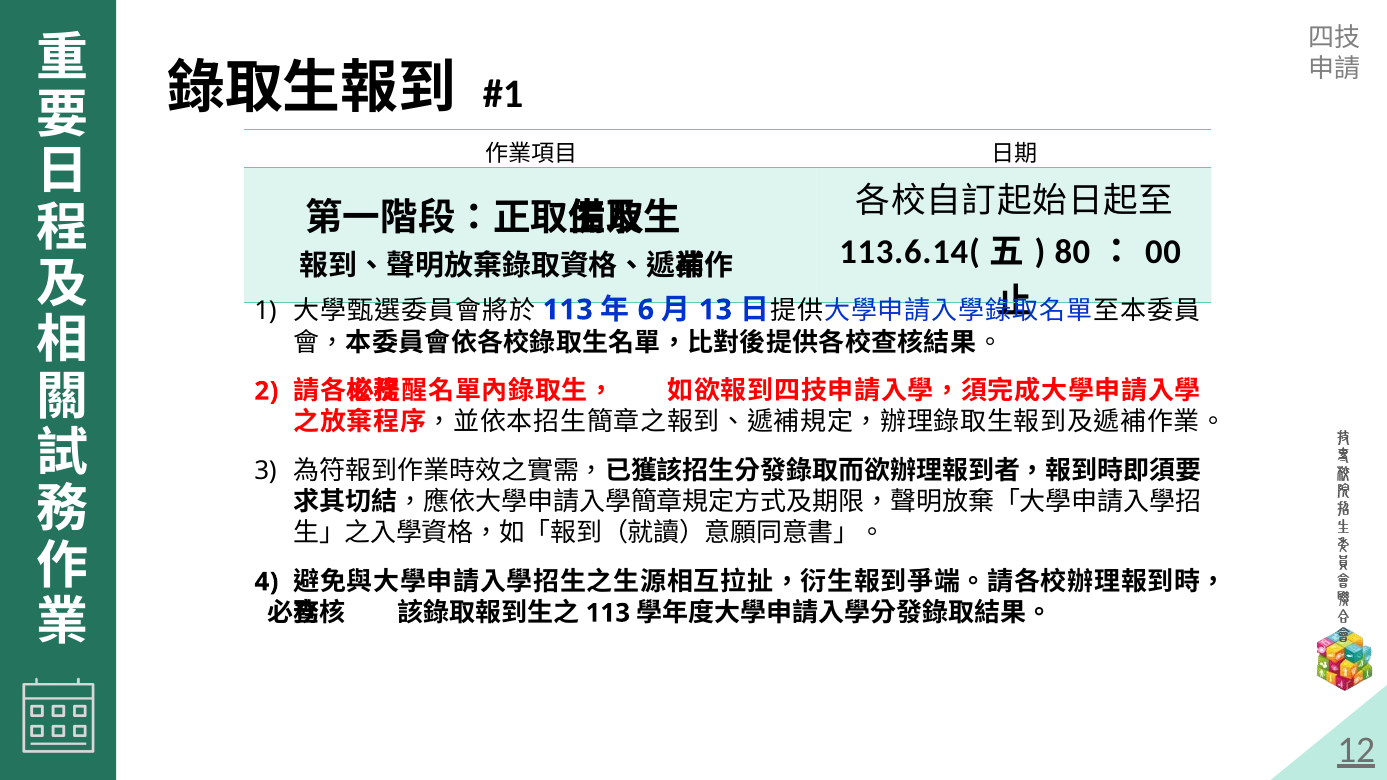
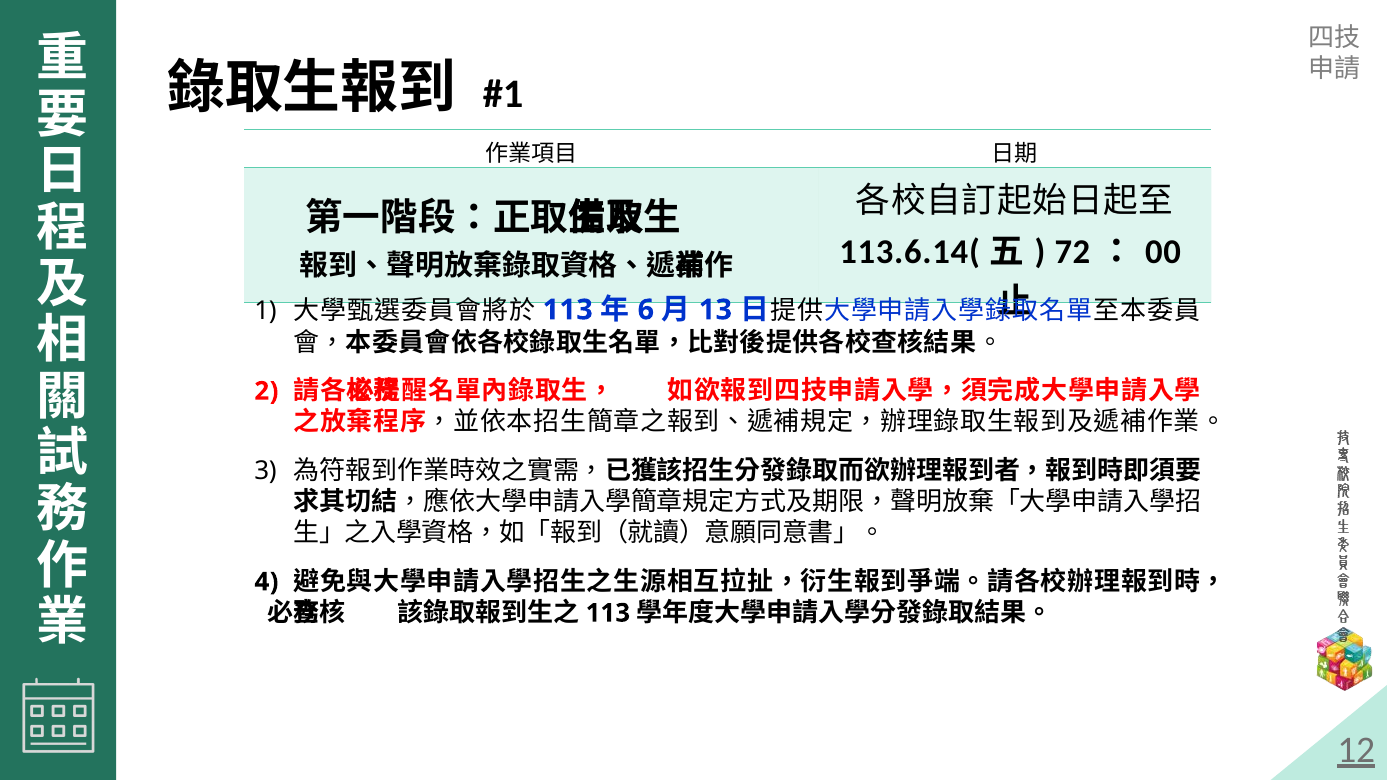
80: 80 -> 72
